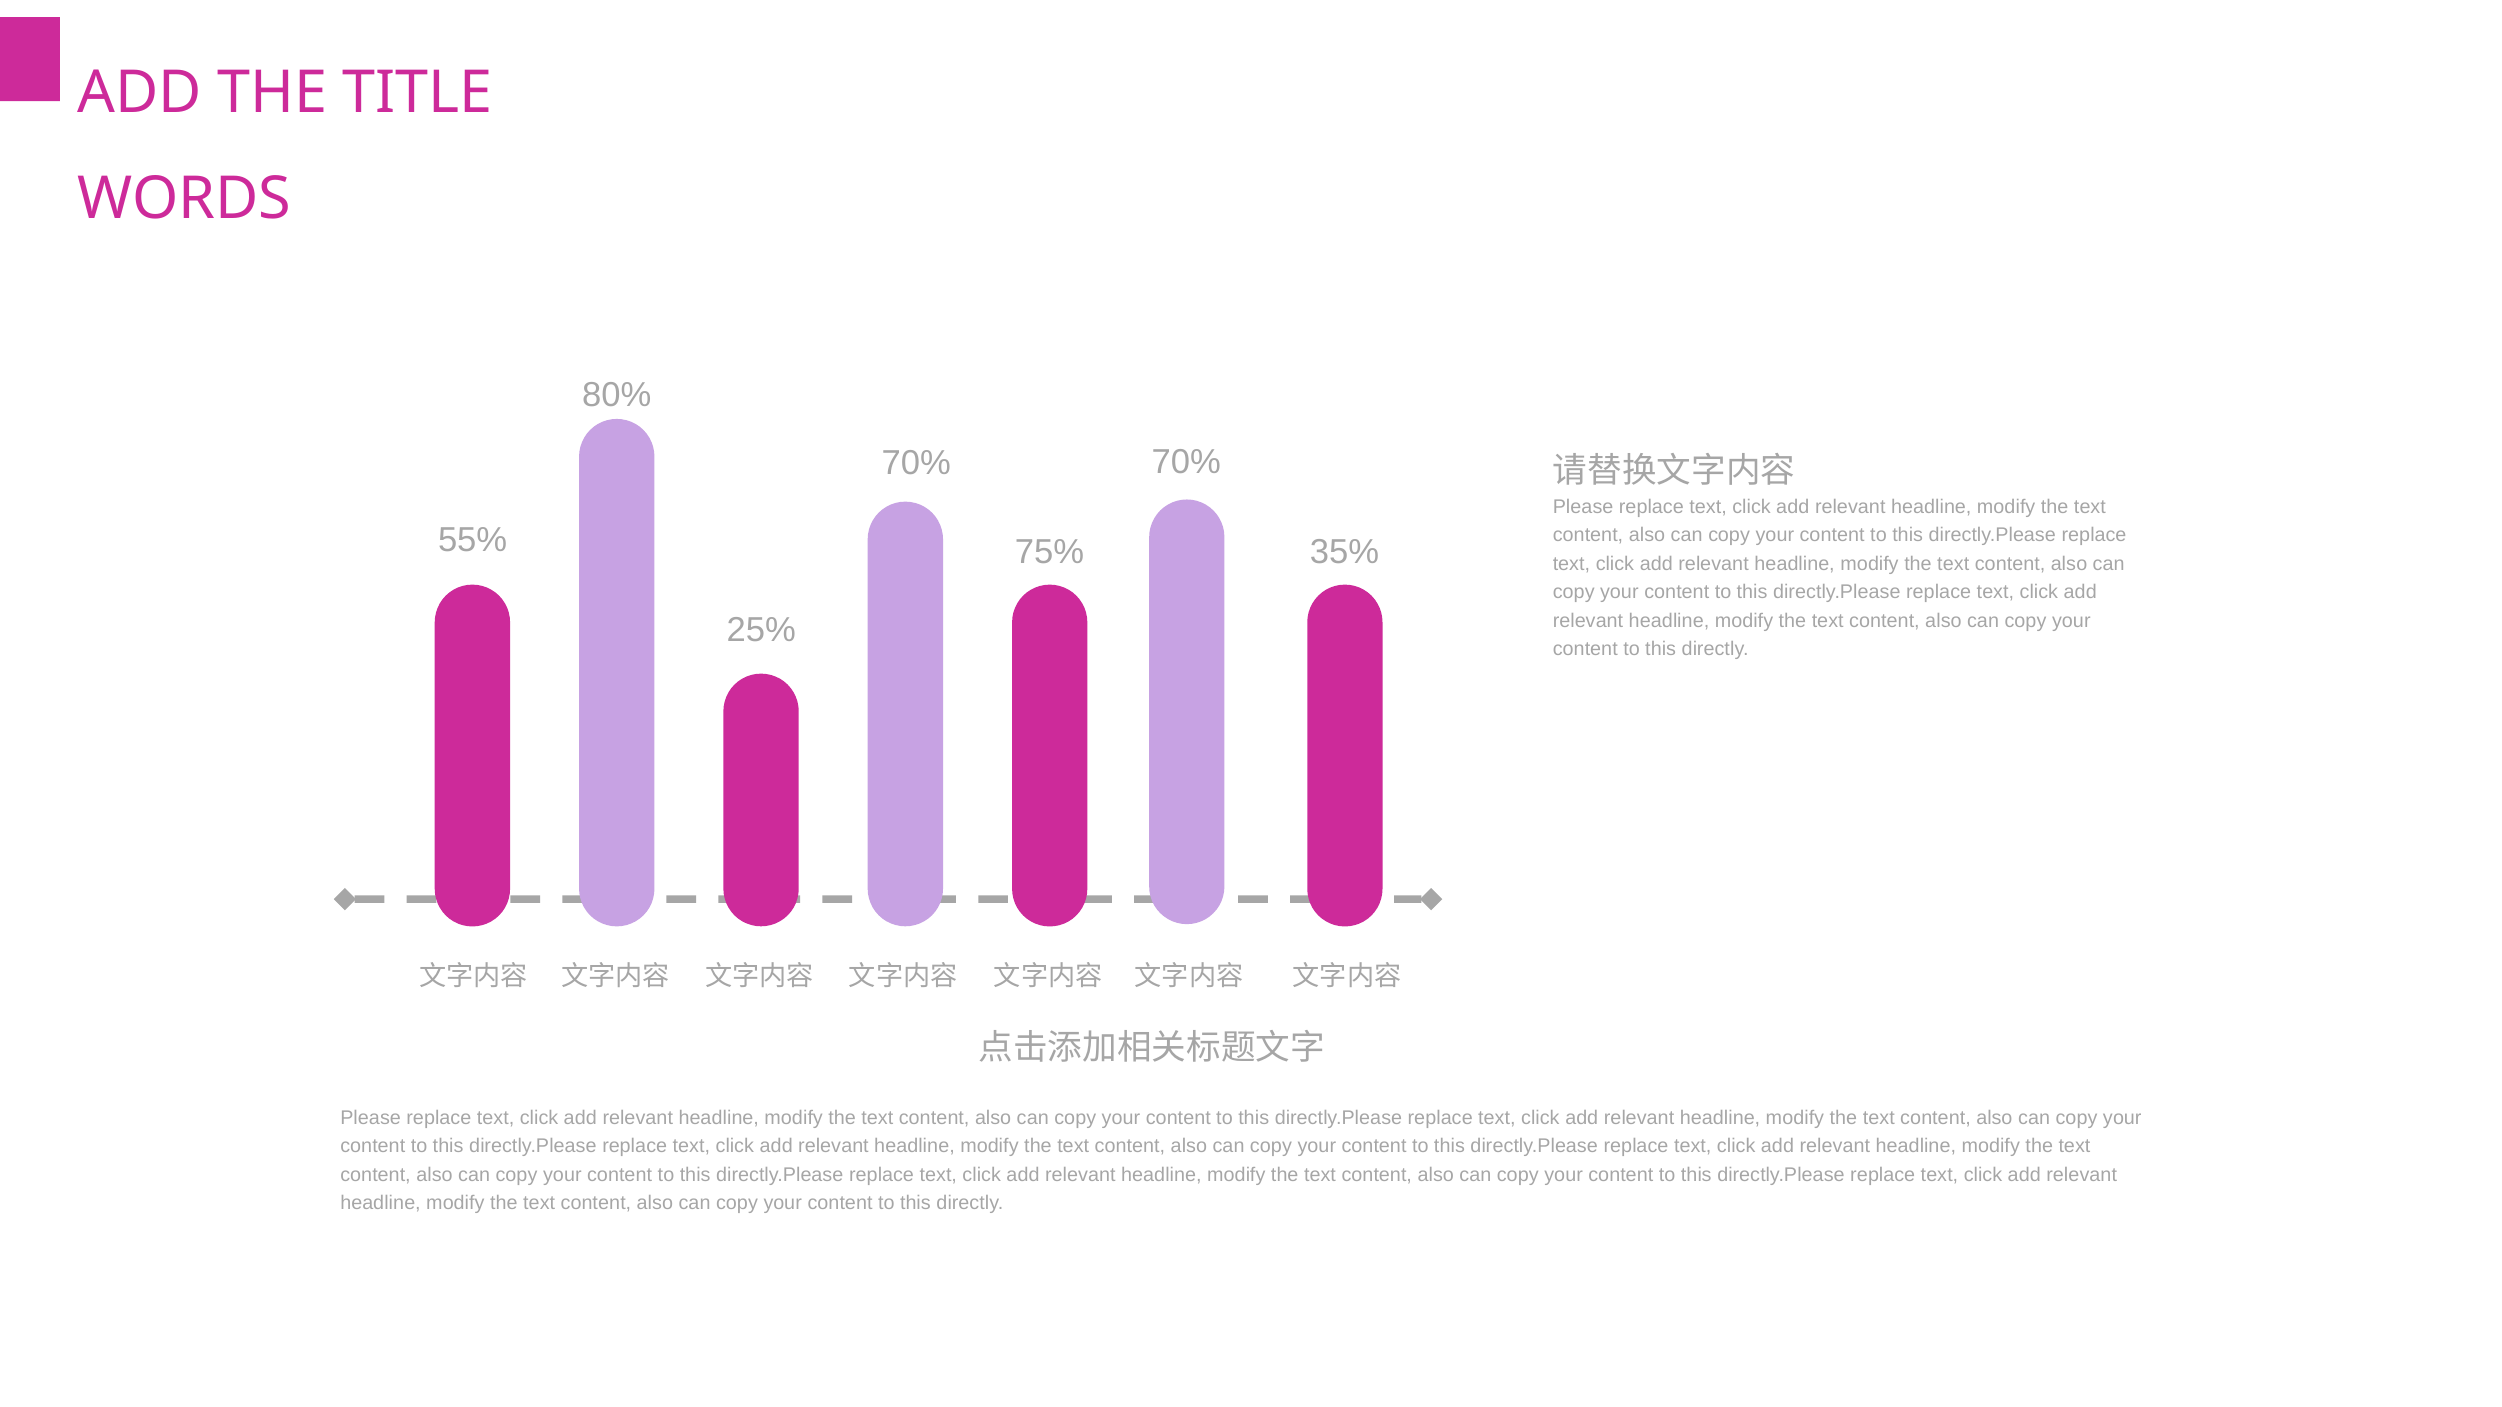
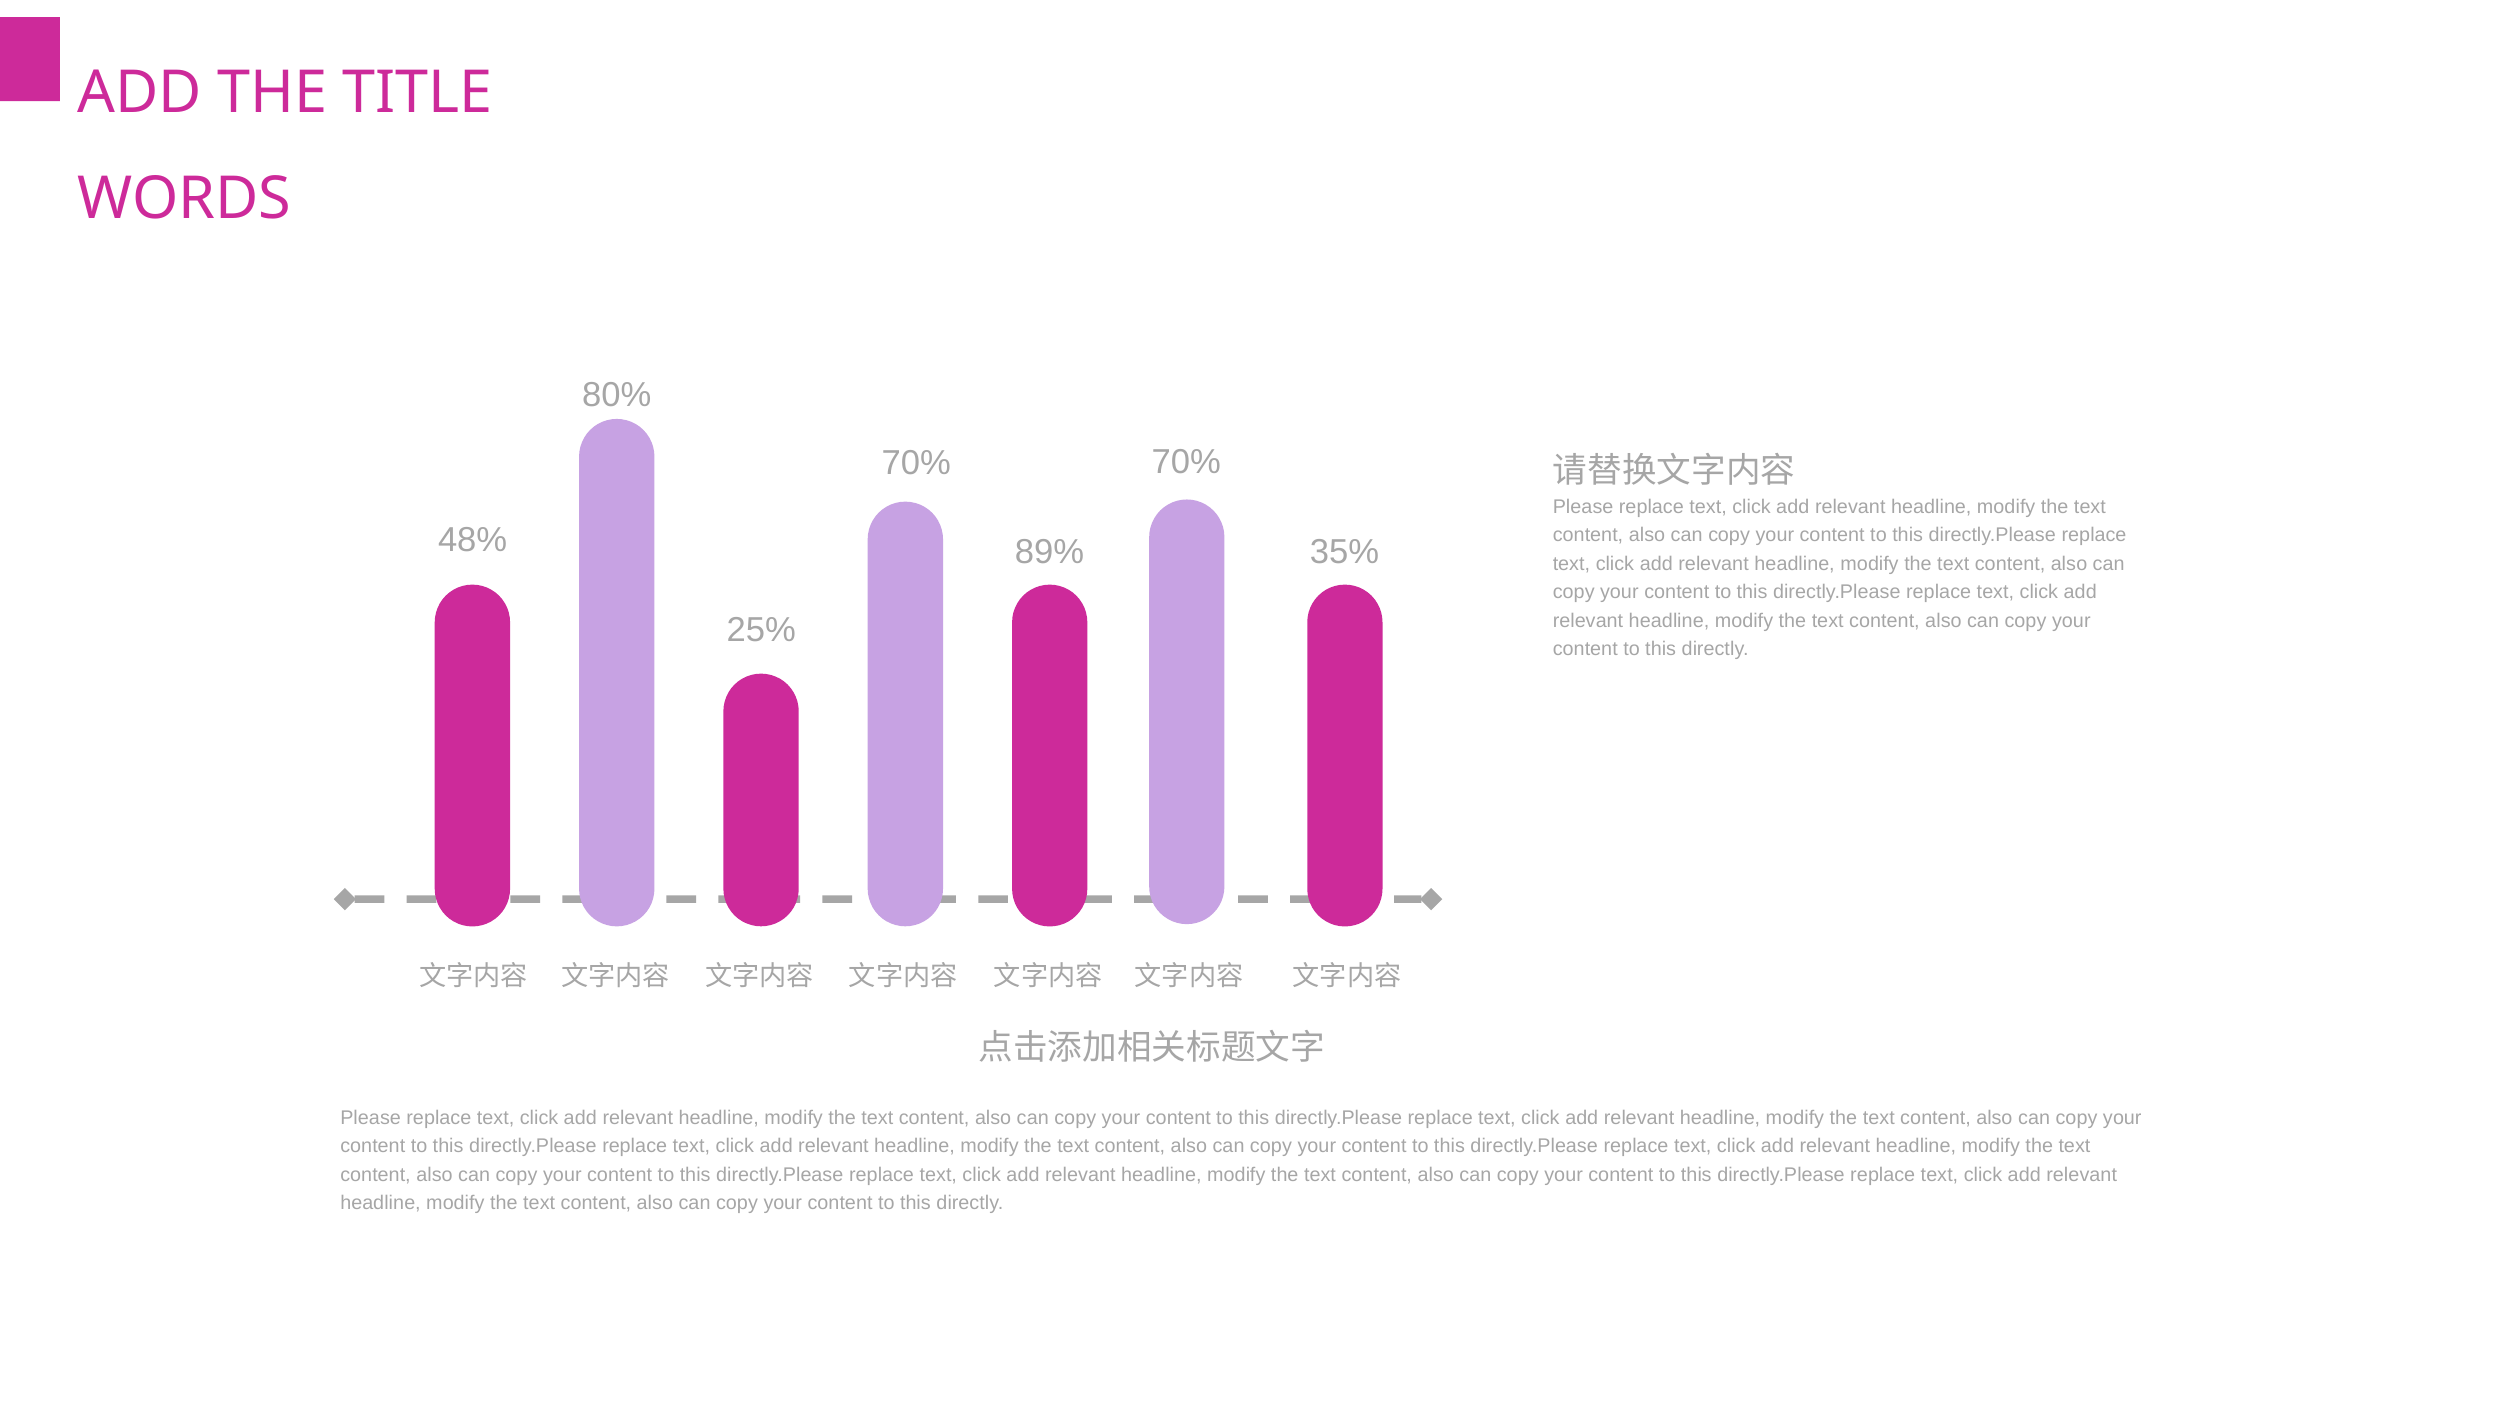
55%: 55% -> 48%
75%: 75% -> 89%
